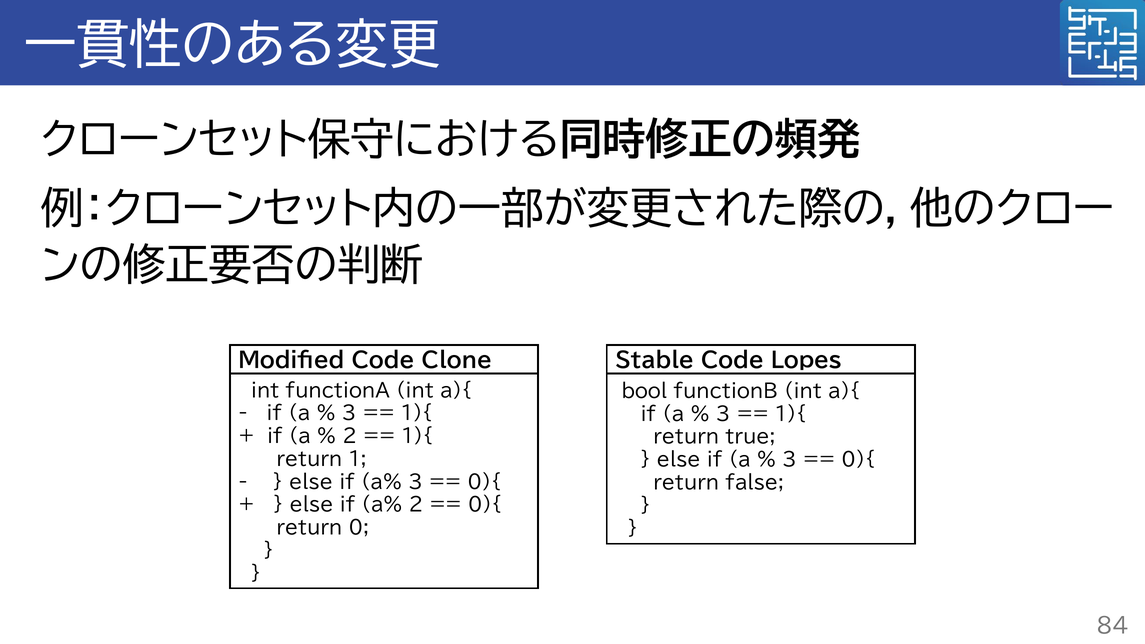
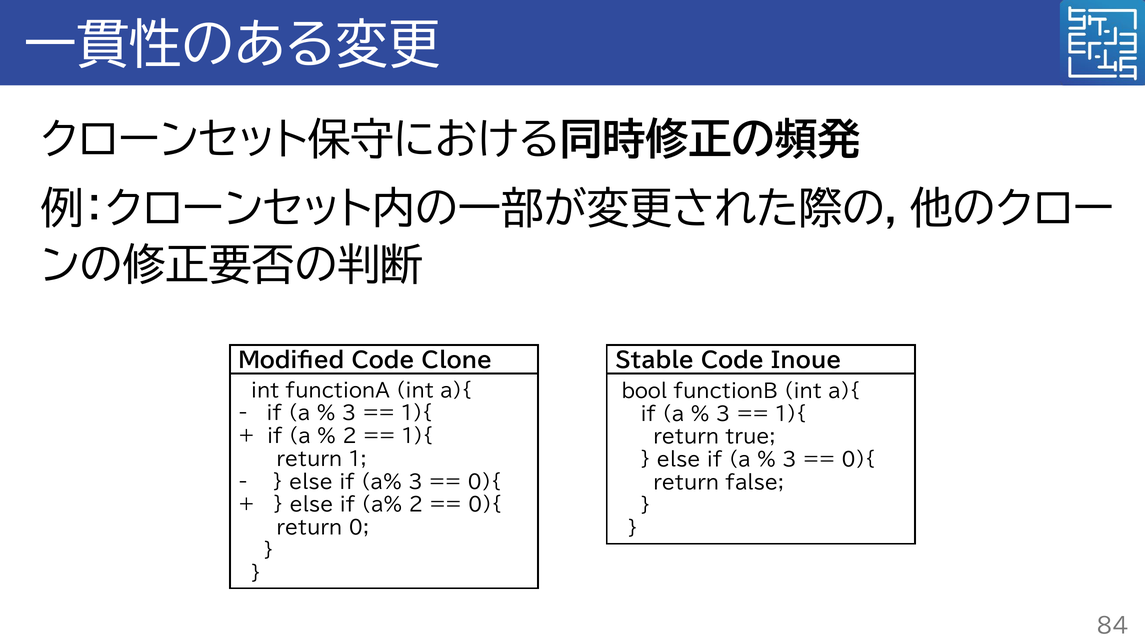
Lopes: Lopes -> Inoue
